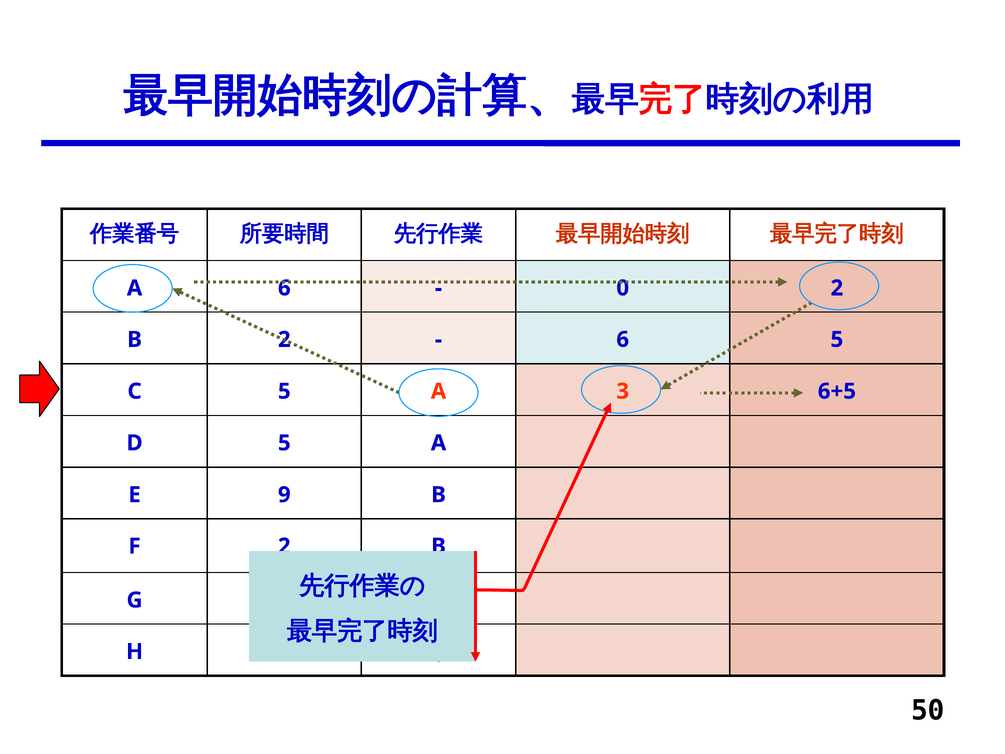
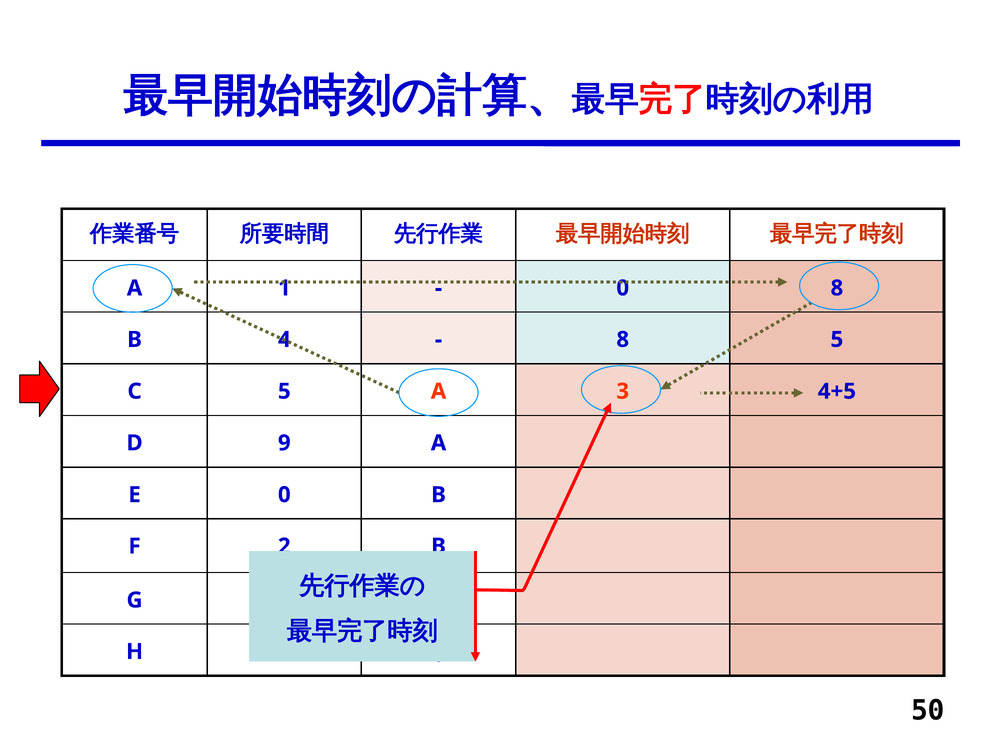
A 6: 6 -> 1
0 2: 2 -> 8
B 2: 2 -> 4
6 at (623, 339): 6 -> 8
6+5: 6+5 -> 4+5
D 5: 5 -> 9
E 9: 9 -> 0
